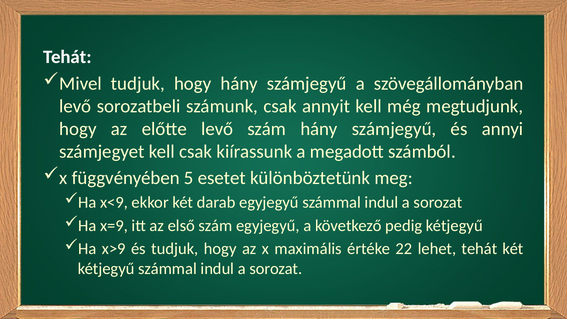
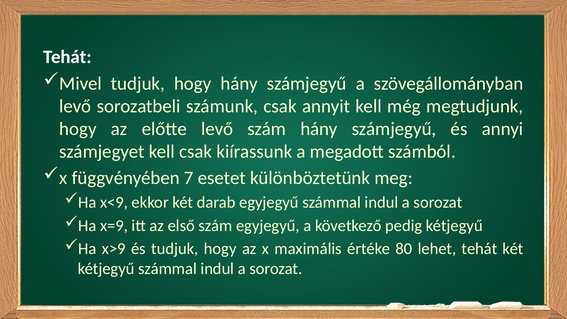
5: 5 -> 7
22: 22 -> 80
